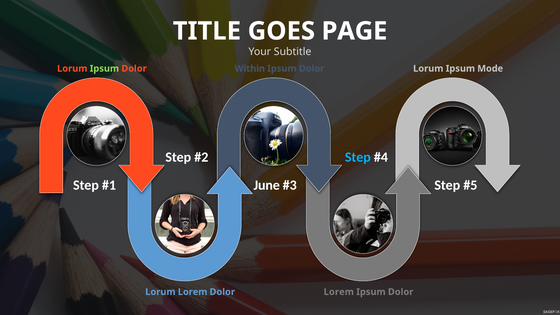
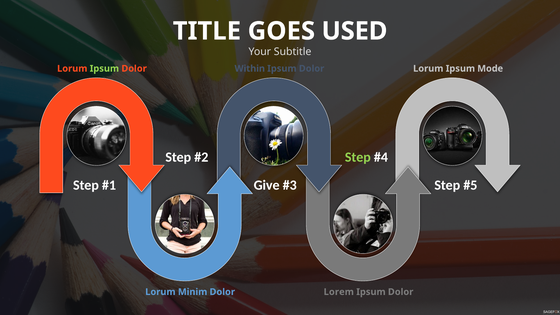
PAGE: PAGE -> USED
Step at (358, 157) colour: light blue -> light green
June: June -> Give
Lorum Lorem: Lorem -> Minim
